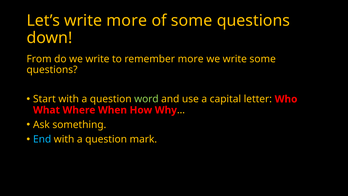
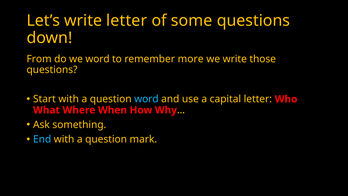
write more: more -> letter
do we write: write -> word
write some: some -> those
word at (146, 99) colour: light green -> light blue
